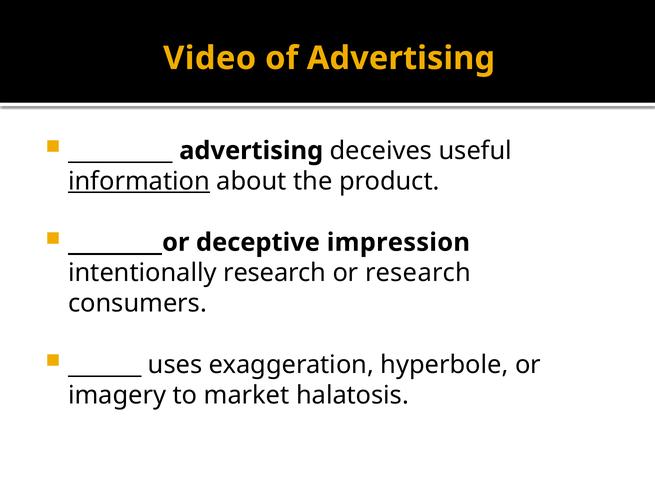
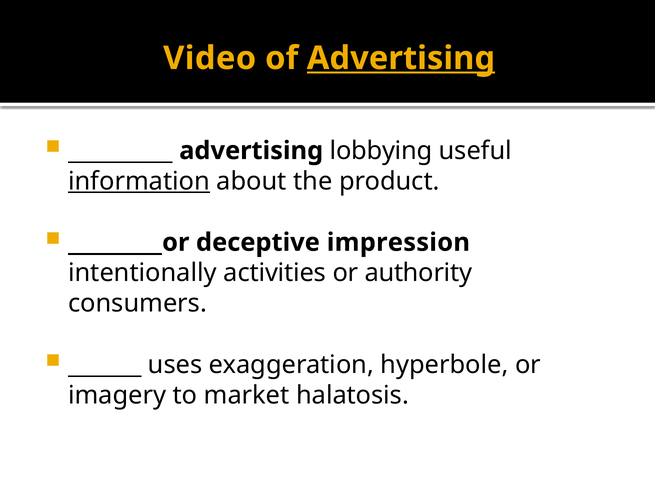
Advertising at (401, 58) underline: none -> present
deceives: deceives -> lobbying
intentionally research: research -> activities
or research: research -> authority
